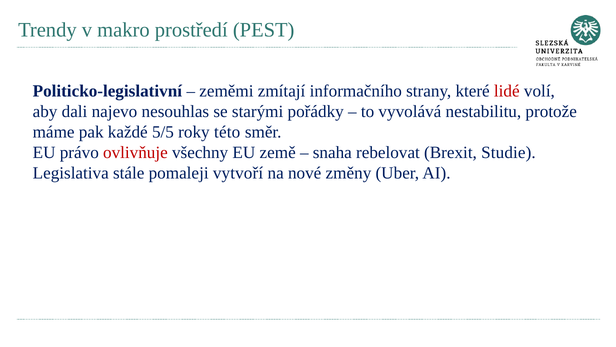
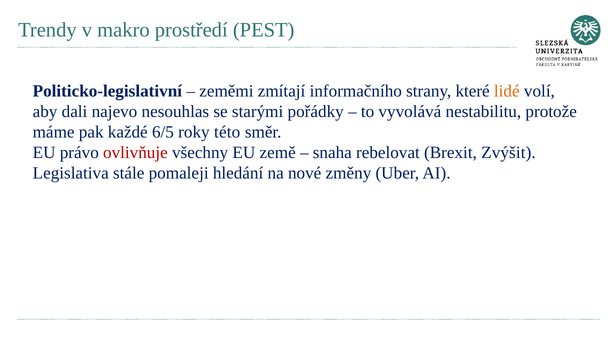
lidé colour: red -> orange
5/5: 5/5 -> 6/5
Studie: Studie -> Zvýšit
vytvoří: vytvoří -> hledání
